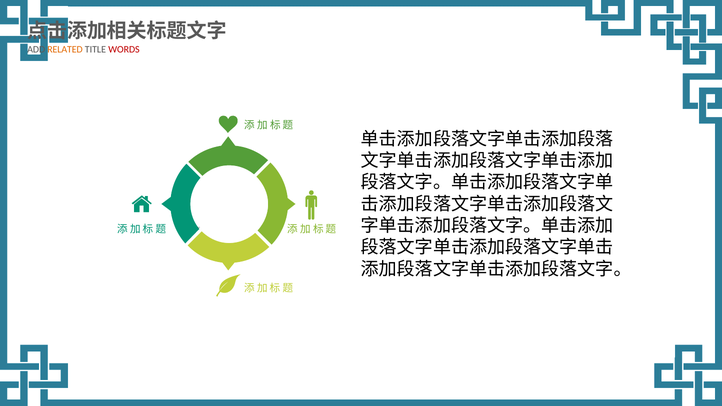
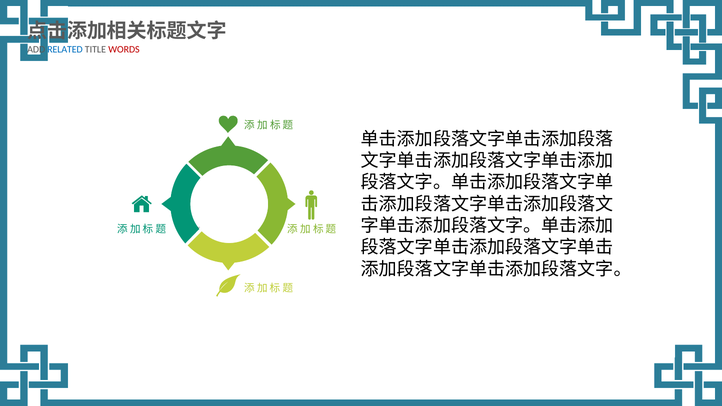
RELATED colour: orange -> blue
